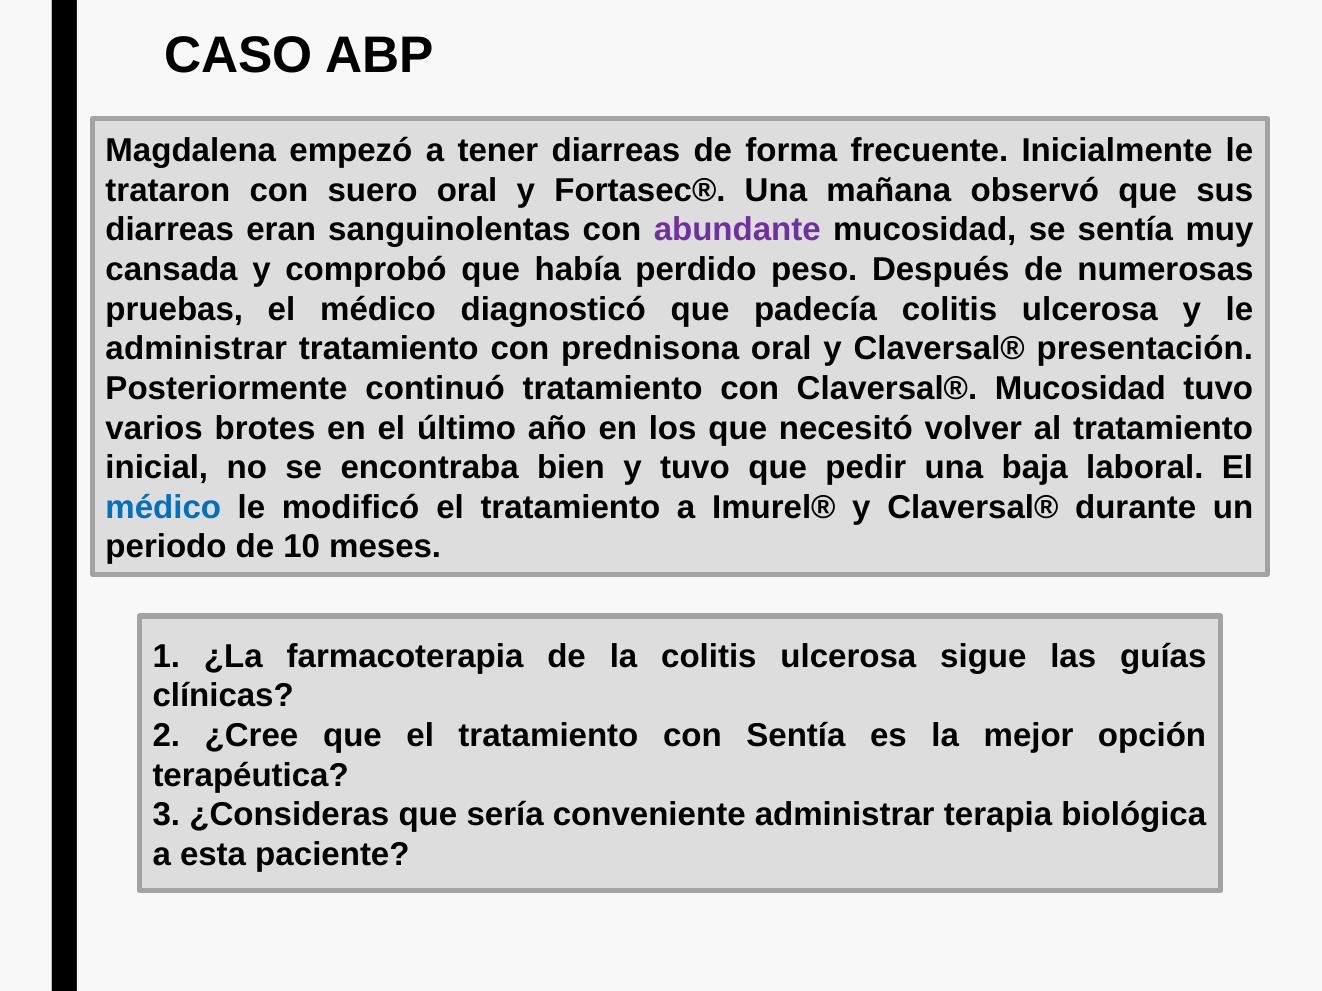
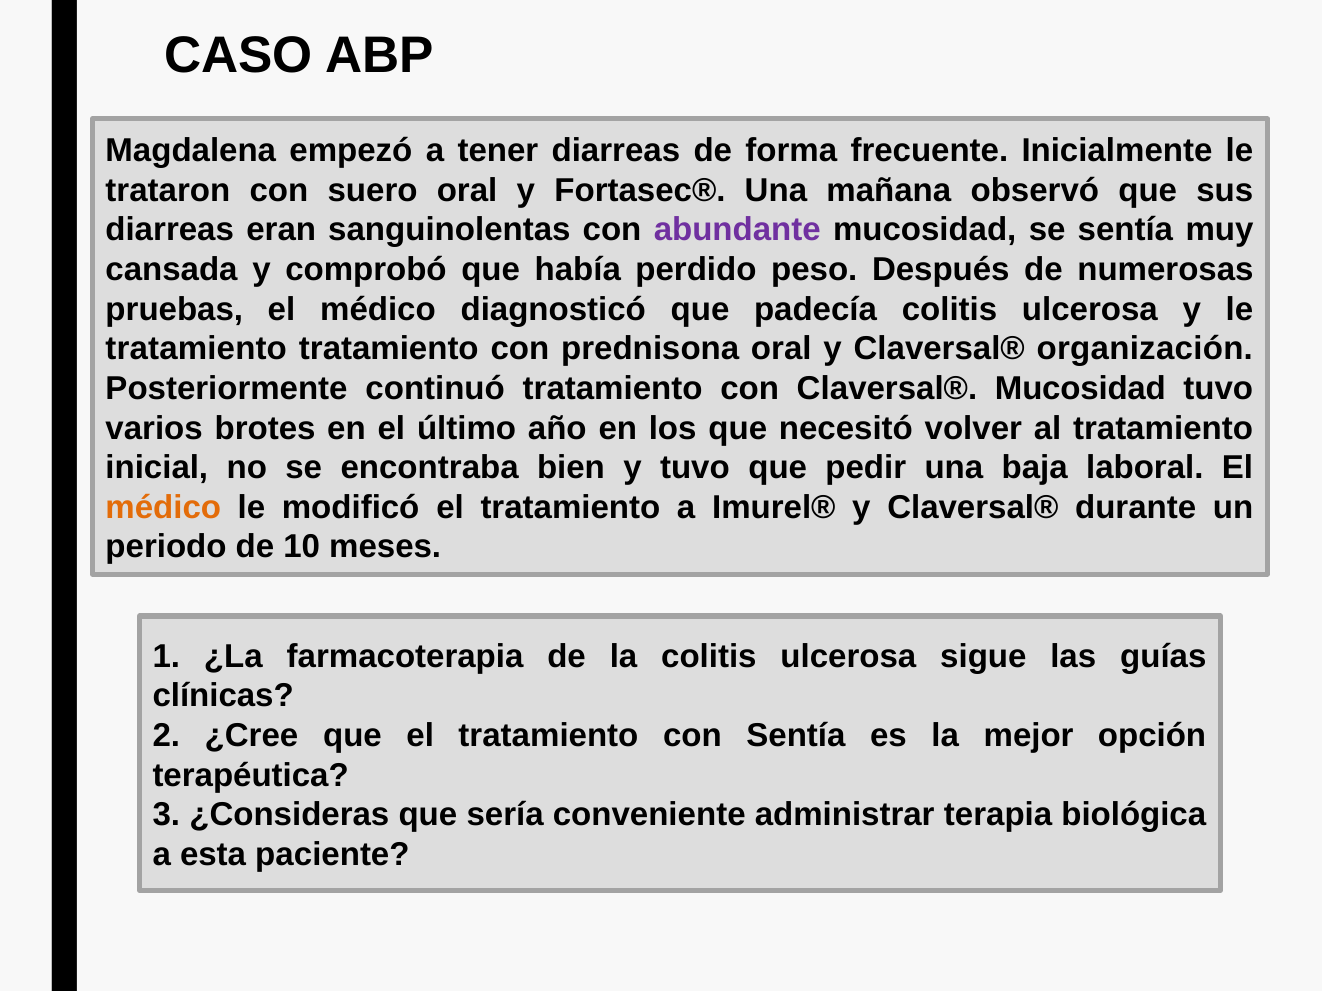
administrar at (196, 349): administrar -> tratamiento
presentación: presentación -> organización
médico at (163, 508) colour: blue -> orange
